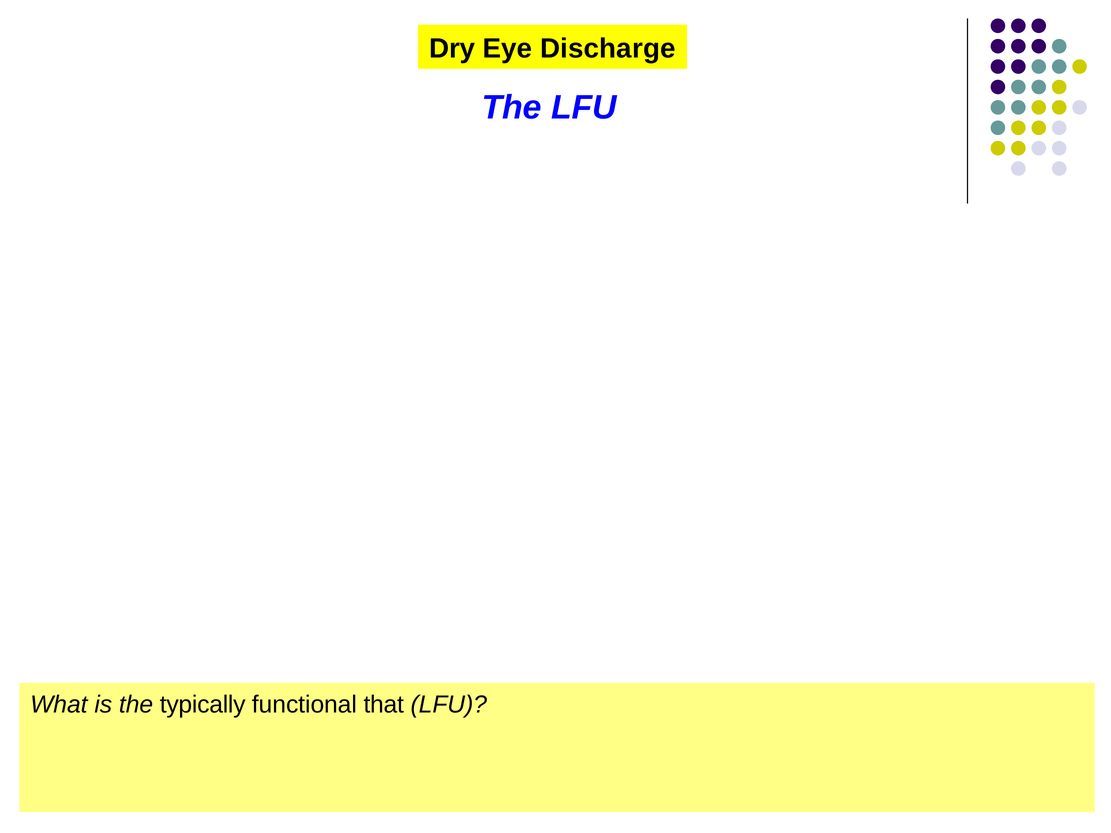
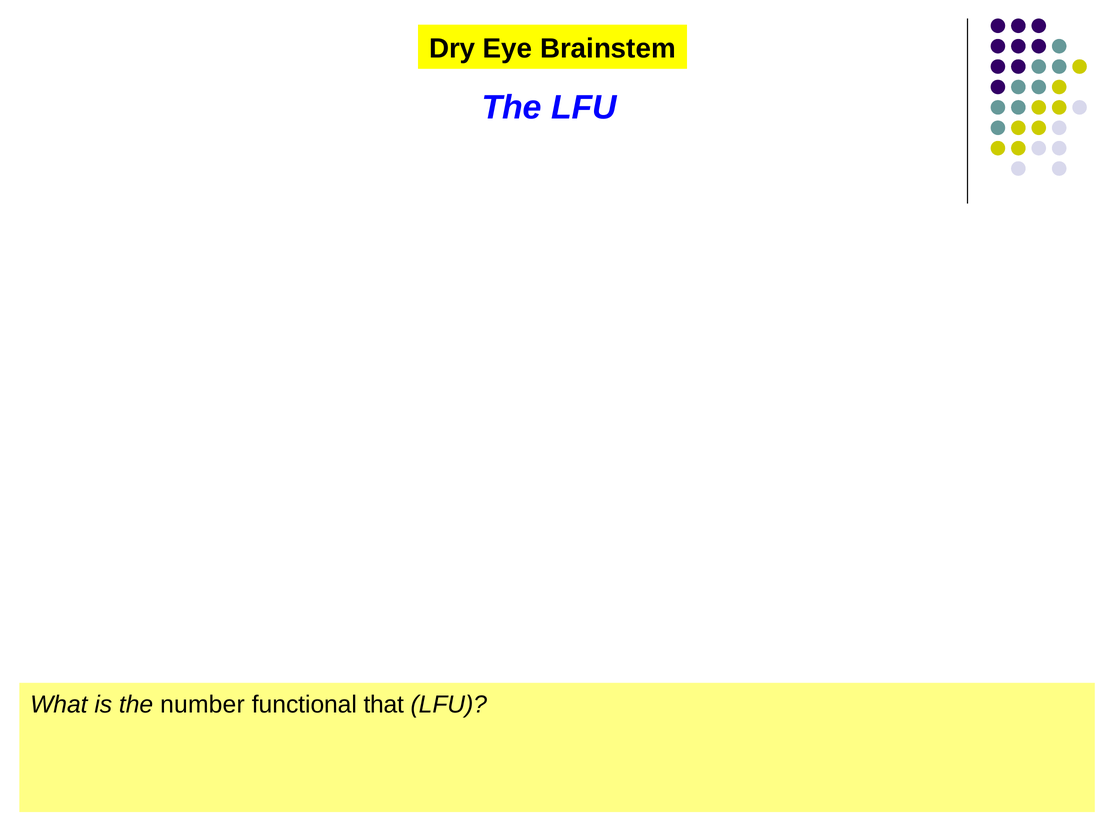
Discharge: Discharge -> Brainstem
typically: typically -> number
